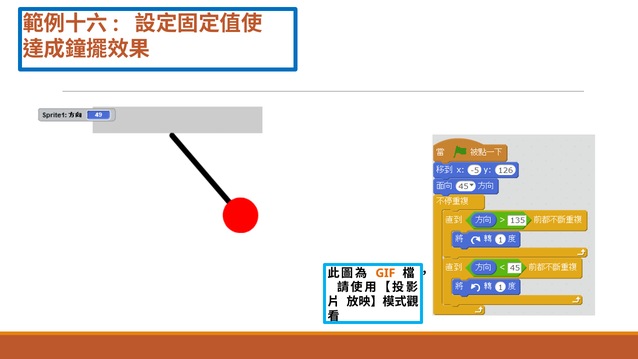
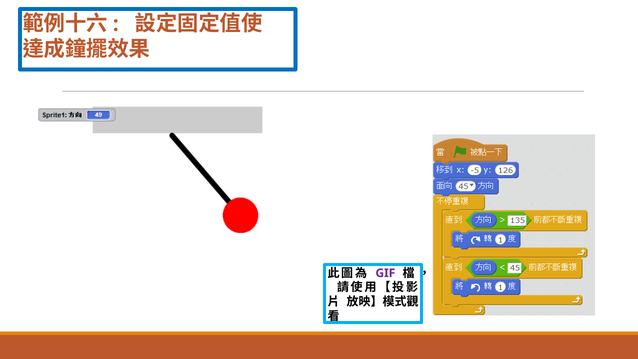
GIF colour: orange -> purple
